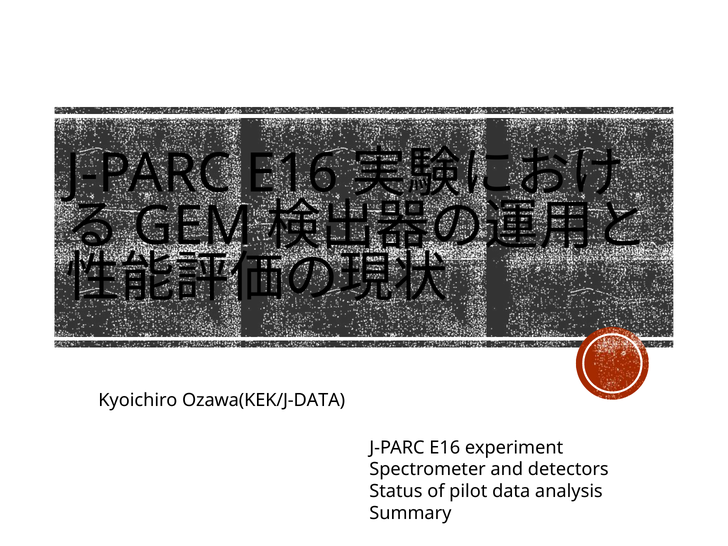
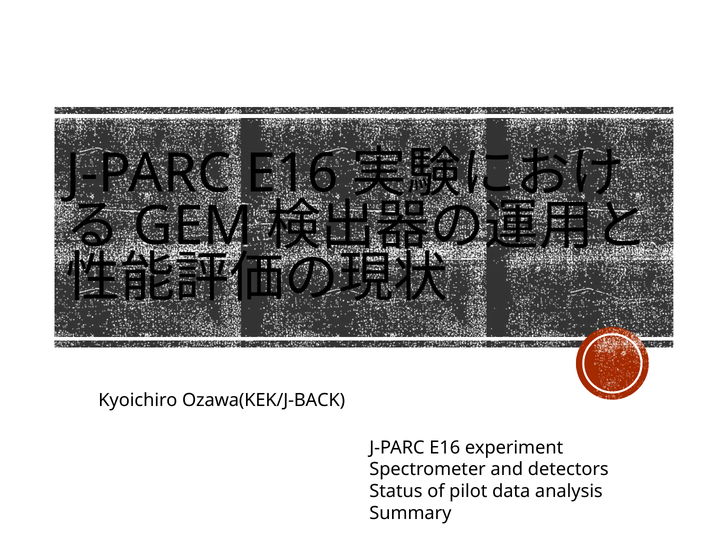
Ozawa(KEK/J-DATA: Ozawa(KEK/J-DATA -> Ozawa(KEK/J-BACK
